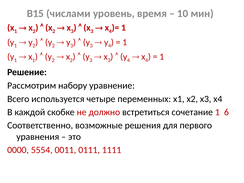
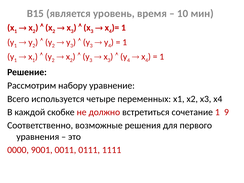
числами: числами -> является
6: 6 -> 9
5554: 5554 -> 9001
